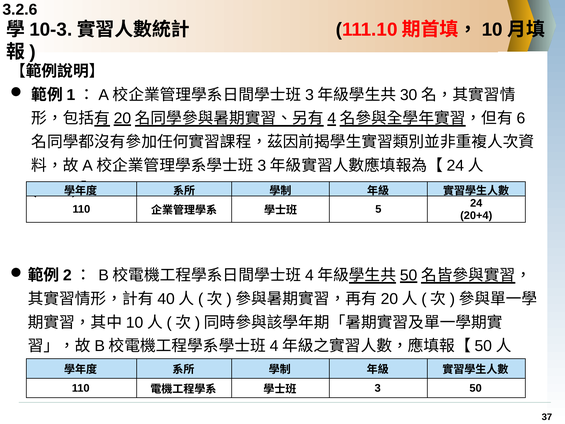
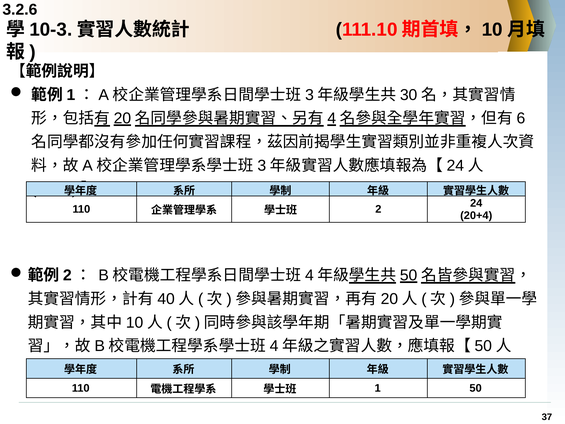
5: 5 -> 2
3: 3 -> 1
